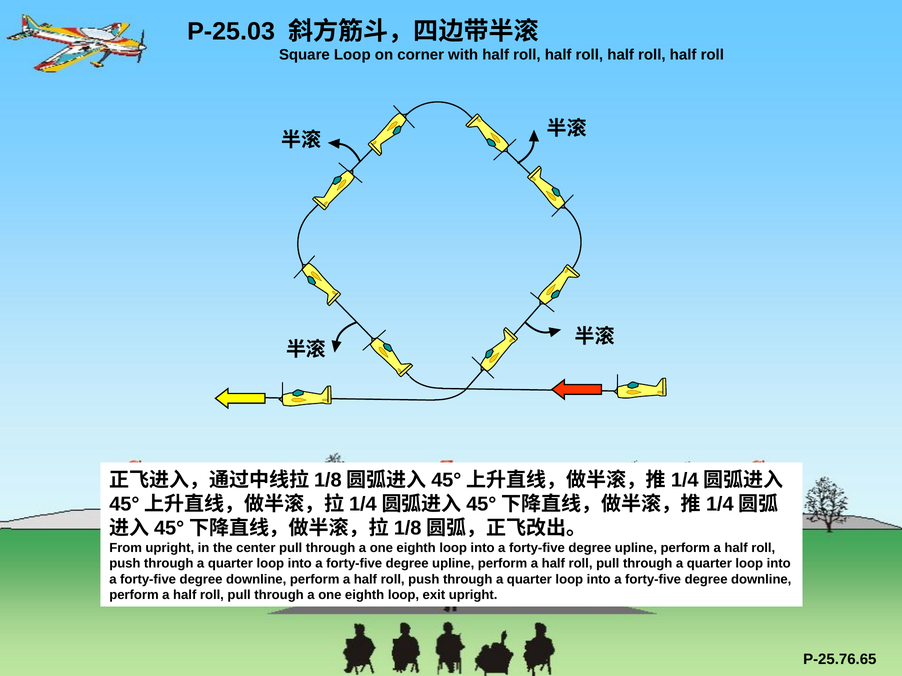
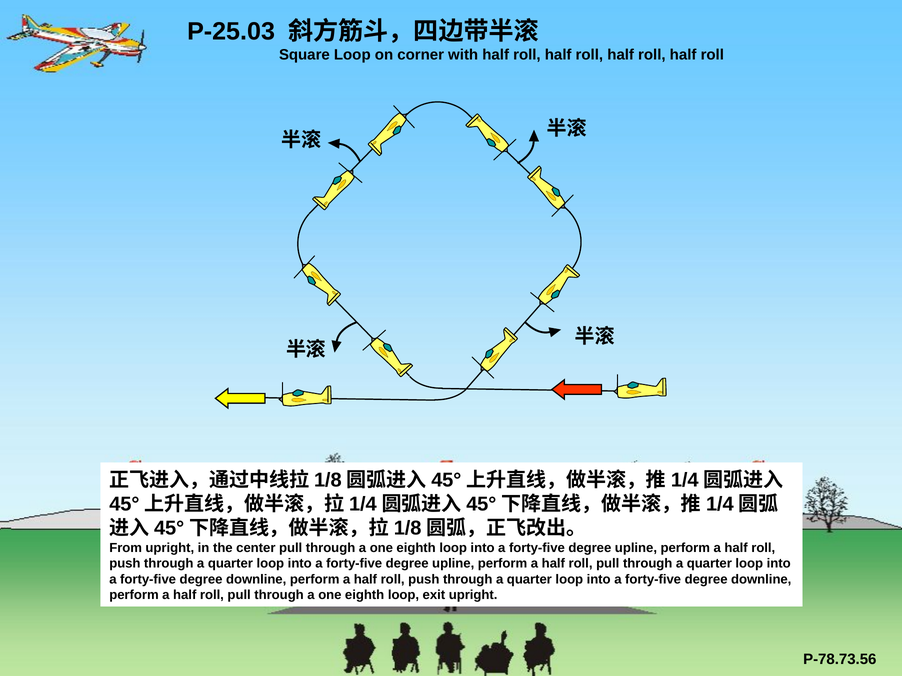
P-25.76.65: P-25.76.65 -> P-78.73.56
